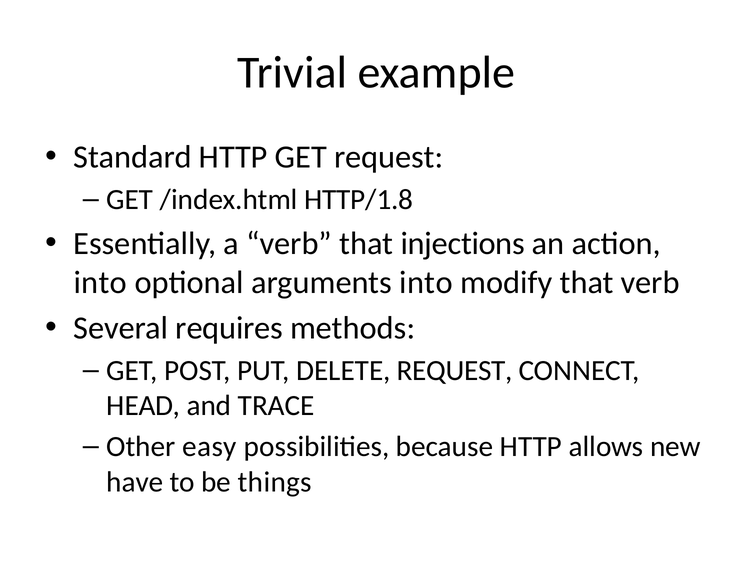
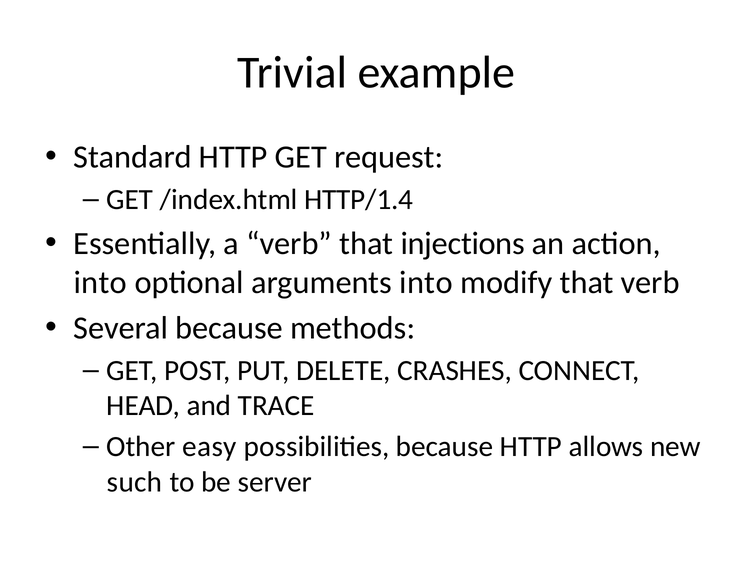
HTTP/1.8: HTTP/1.8 -> HTTP/1.4
Several requires: requires -> because
DELETE REQUEST: REQUEST -> CRASHES
have: have -> such
things: things -> server
